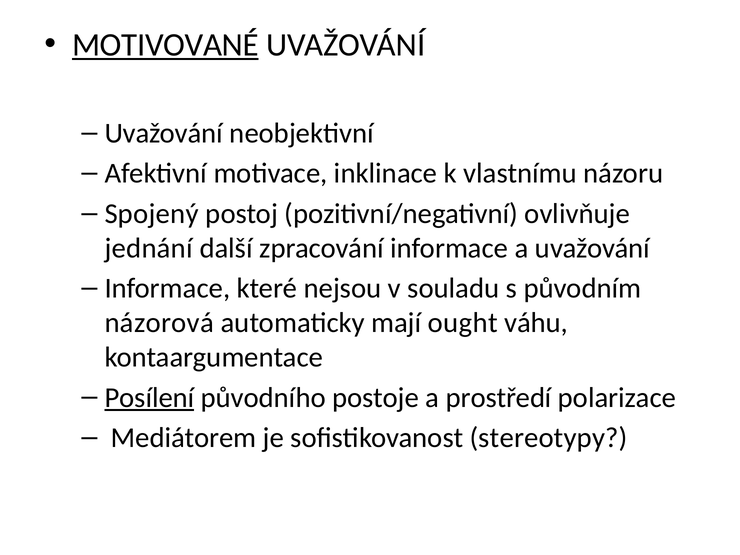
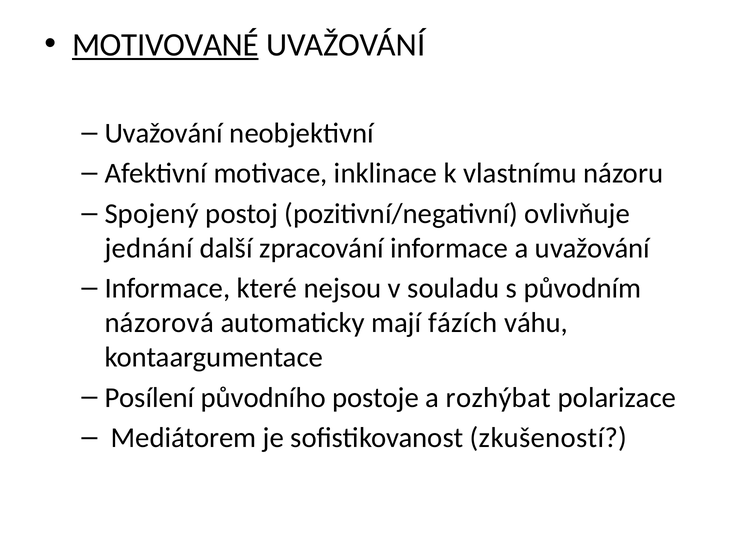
ought: ought -> fázích
Posílení underline: present -> none
prostředí: prostředí -> rozhýbat
stereotypy: stereotypy -> zkušeností
